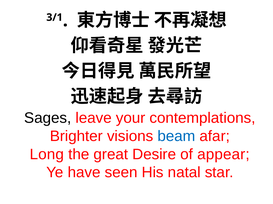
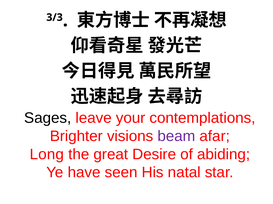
3/1: 3/1 -> 3/3
beam colour: blue -> purple
appear: appear -> abiding
